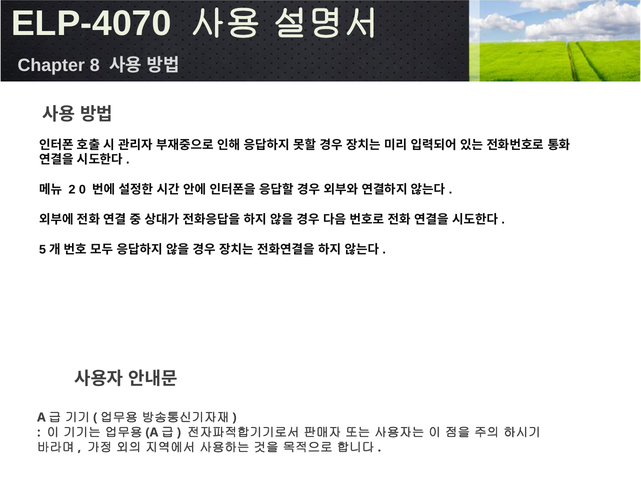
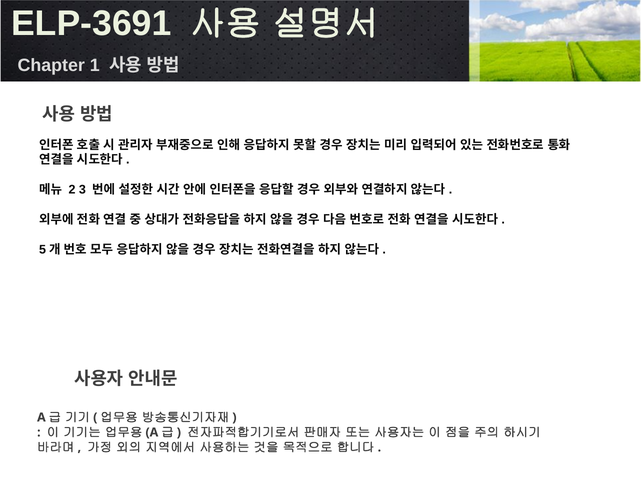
ELP-4070: ELP-4070 -> ELP-3691
8: 8 -> 1
0: 0 -> 3
